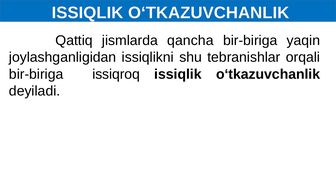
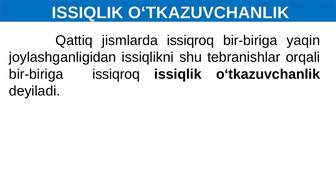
jismlarda qancha: qancha -> issiqroq
